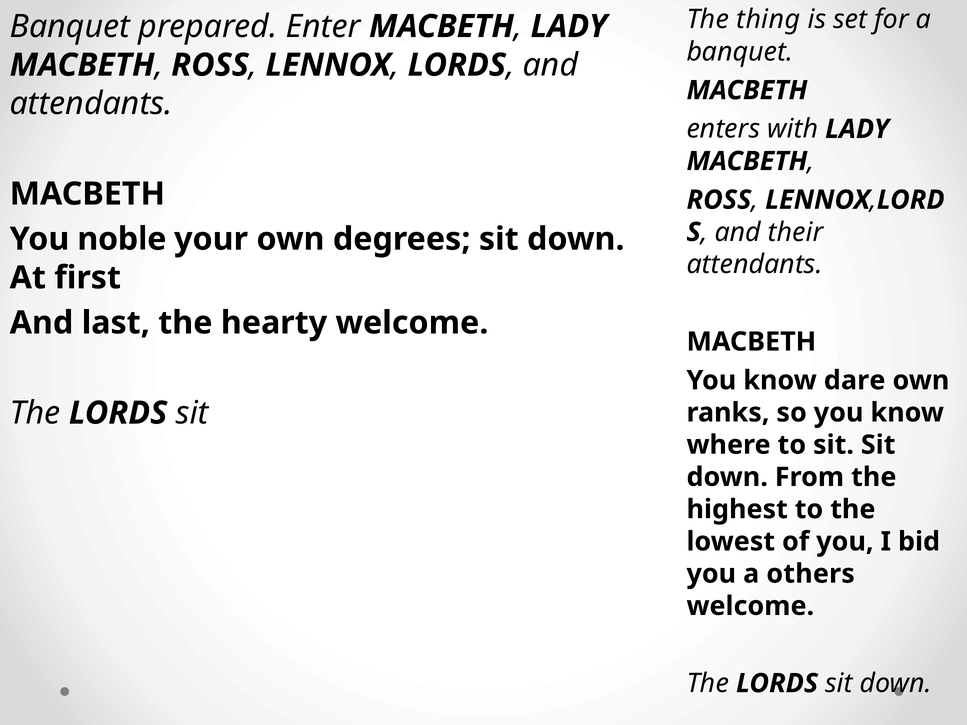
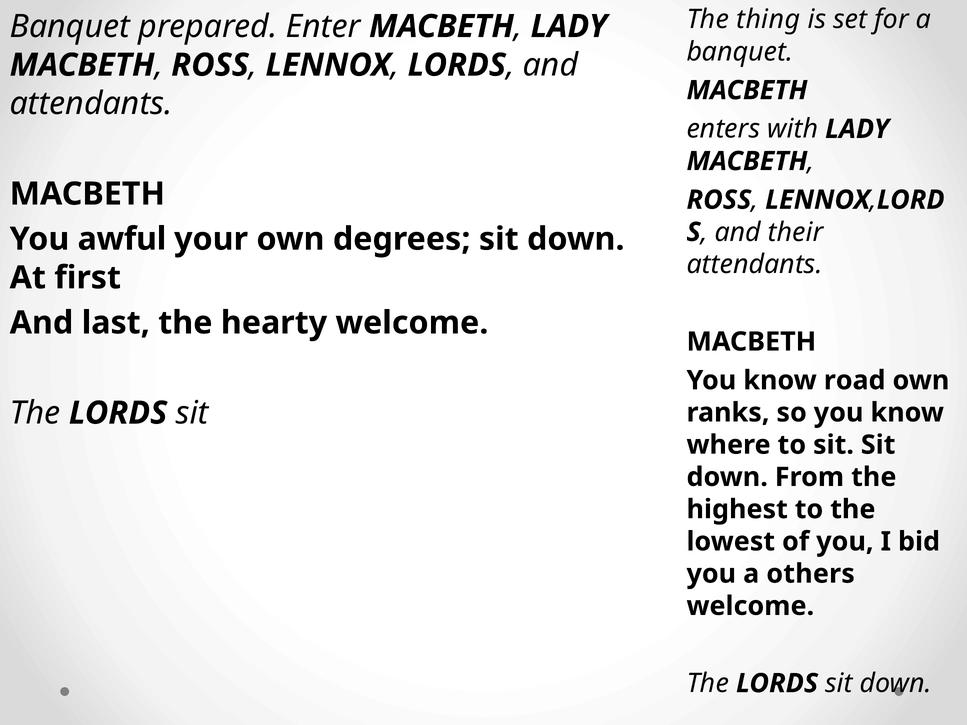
noble: noble -> awful
dare: dare -> road
